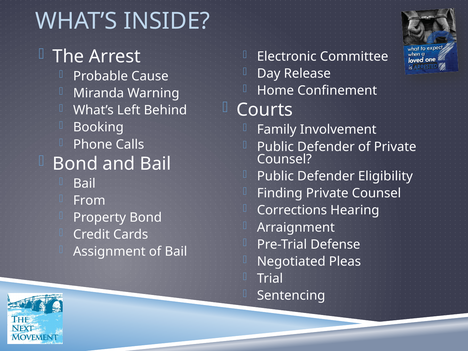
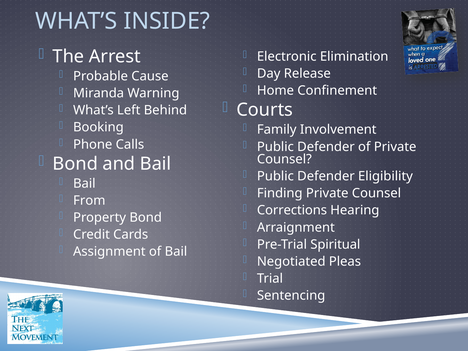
Committee: Committee -> Elimination
Defense: Defense -> Spiritual
